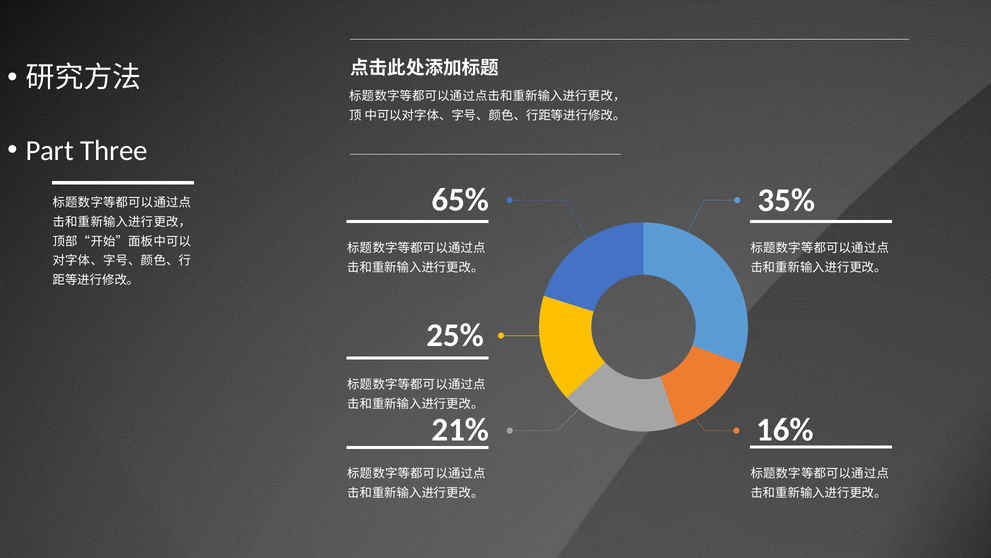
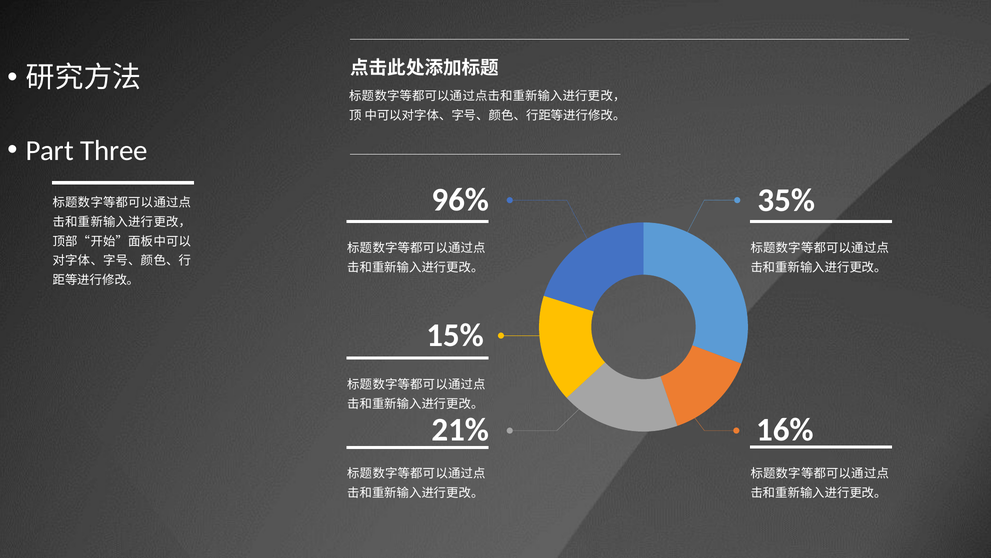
65%: 65% -> 96%
25%: 25% -> 15%
